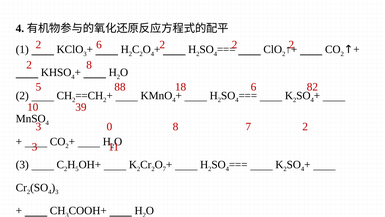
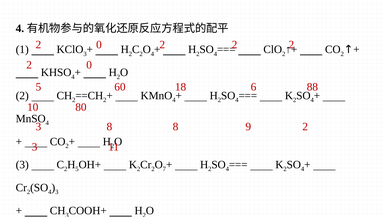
6 at (99, 45): 6 -> 0
8 at (89, 65): 8 -> 0
88: 88 -> 60
82: 82 -> 88
39: 39 -> 80
3 0: 0 -> 8
8 7: 7 -> 9
